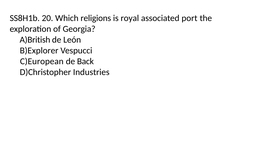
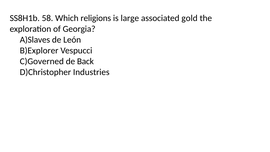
20: 20 -> 58
royal: royal -> large
port: port -> gold
A)British: A)British -> A)Slaves
C)European: C)European -> C)Governed
